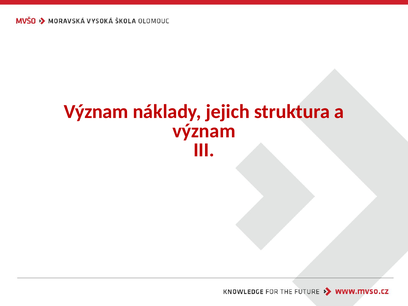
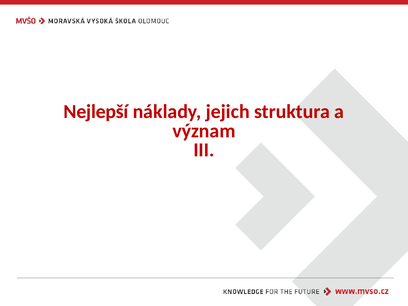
Význam at (96, 112): Význam -> Nejlepší
